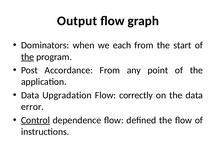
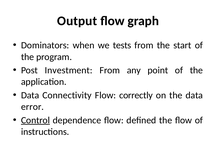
each: each -> tests
the at (28, 57) underline: present -> none
Accordance: Accordance -> Investment
Upgradation: Upgradation -> Connectivity
